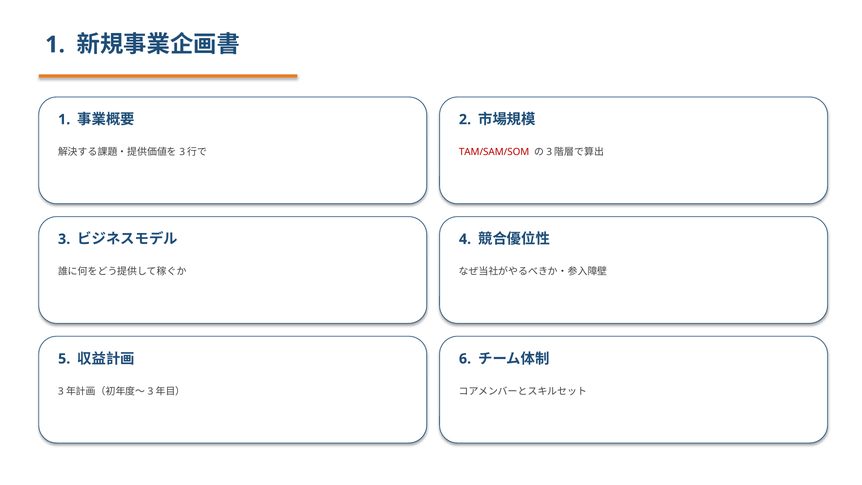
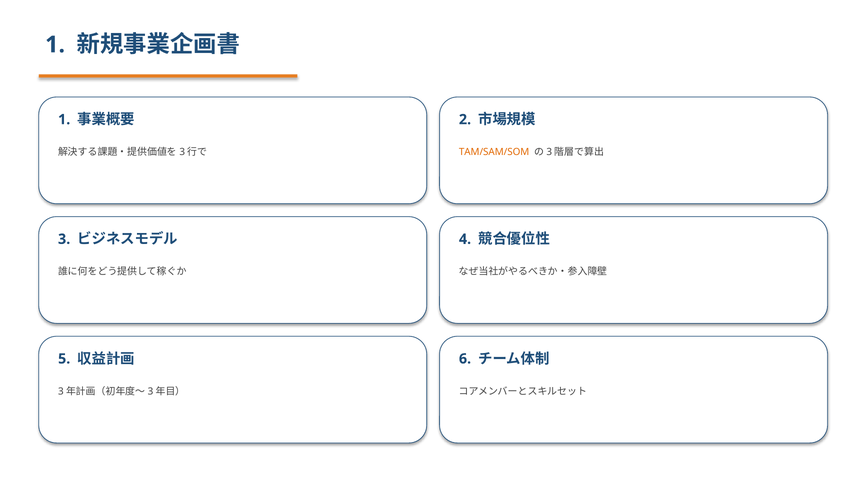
TAM/SAM/SOM colour: red -> orange
